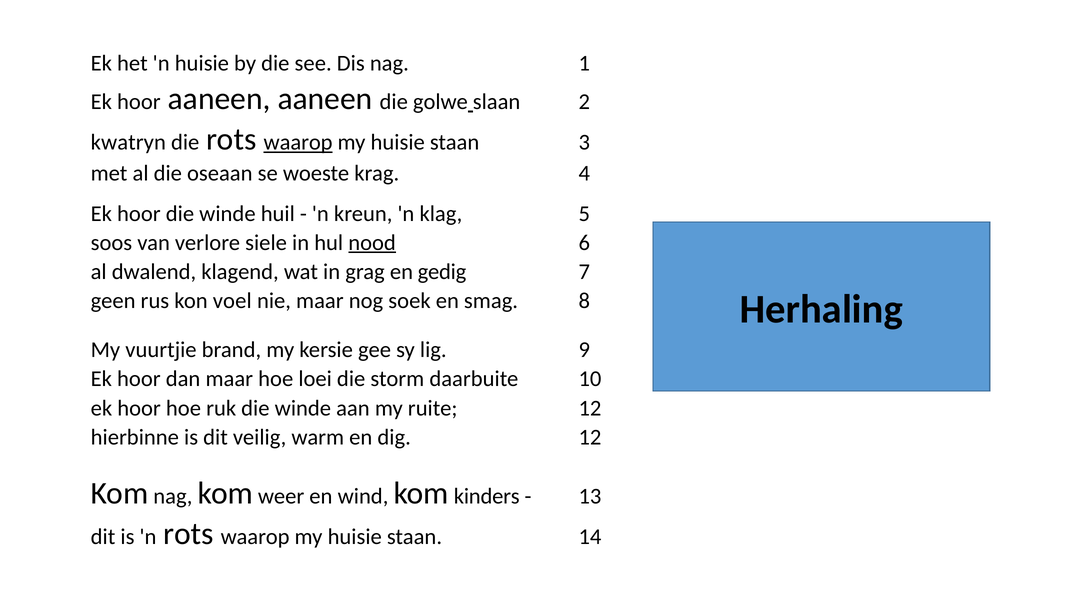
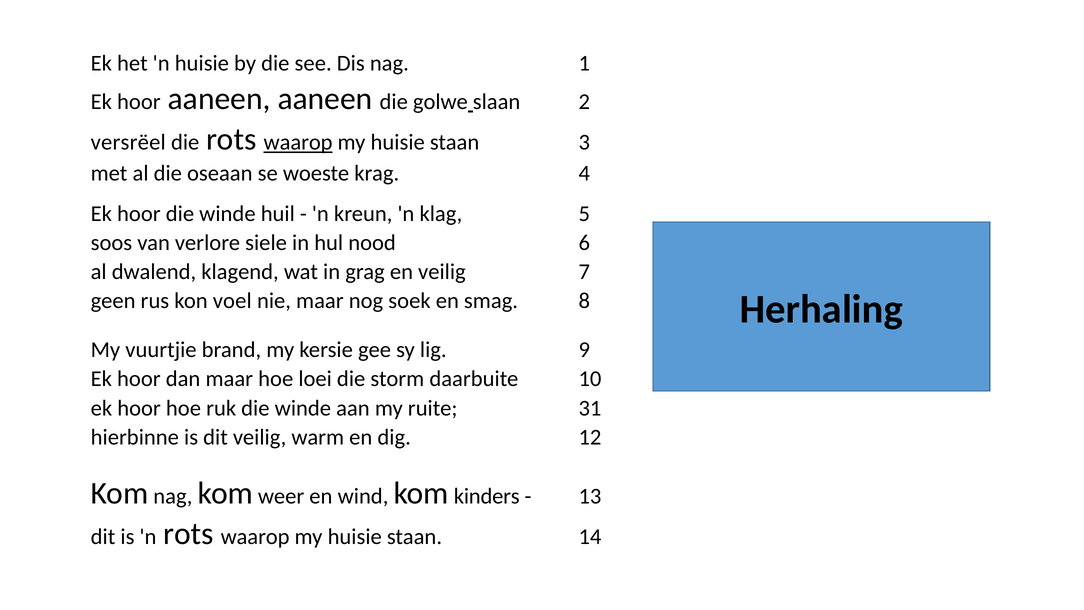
kwatryn: kwatryn -> versrëel
nood underline: present -> none
en gedig: gedig -> veilig
ruite 12: 12 -> 31
